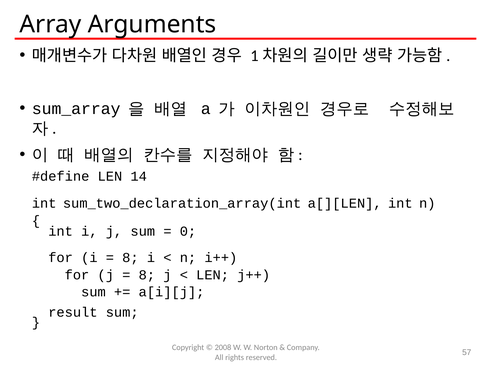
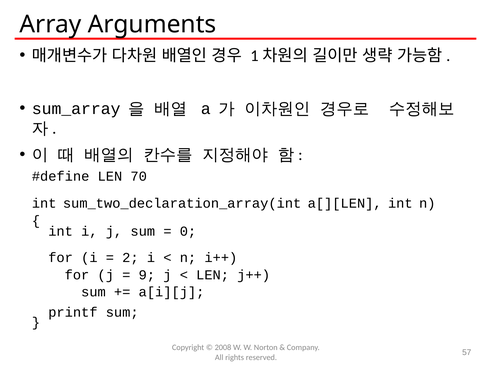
14: 14 -> 70
8 at (130, 258): 8 -> 2
8 at (147, 275): 8 -> 9
result: result -> printf
